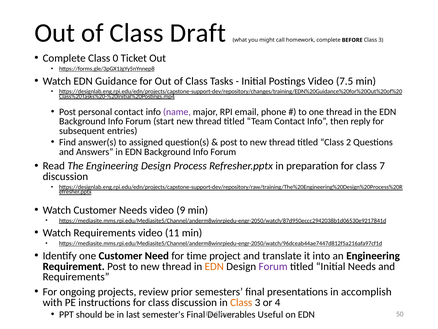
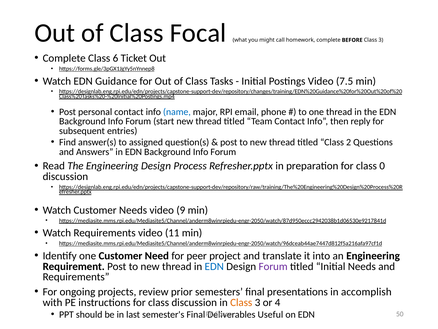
Draft: Draft -> Focal
0: 0 -> 6
name colour: purple -> blue
7: 7 -> 0
time: time -> peer
EDN at (214, 266) colour: orange -> blue
